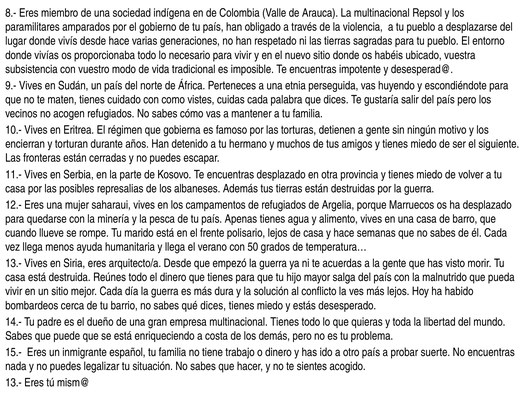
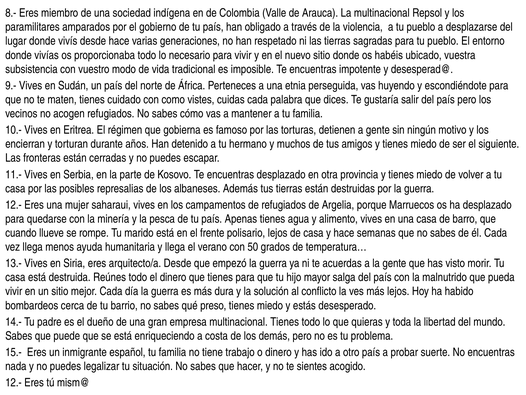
qué dices: dices -> preso
13.- at (13, 382): 13.- -> 12.-
